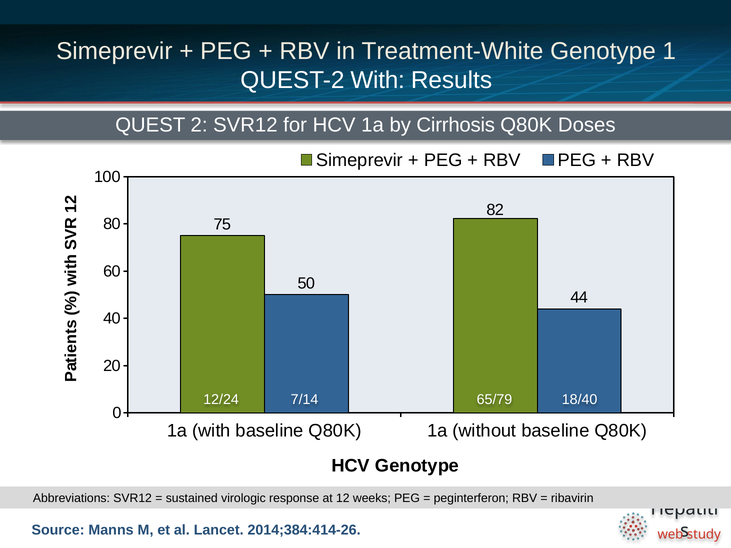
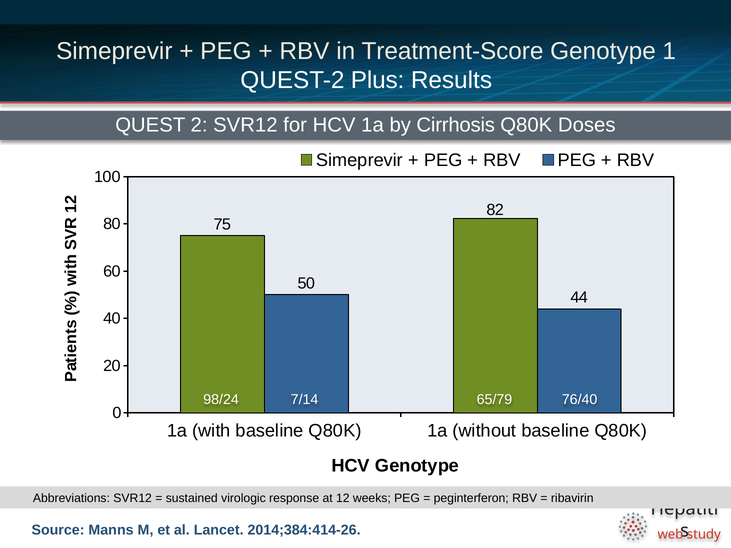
Treatment-White: Treatment-White -> Treatment-Score
QUEST-2 With: With -> Plus
12/24: 12/24 -> 98/24
18/40: 18/40 -> 76/40
